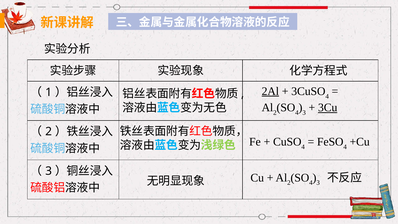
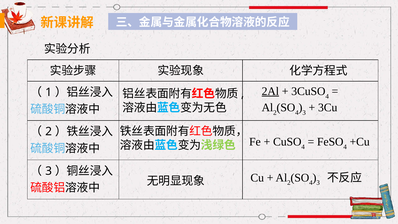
3Cu underline: present -> none
